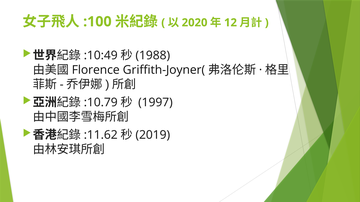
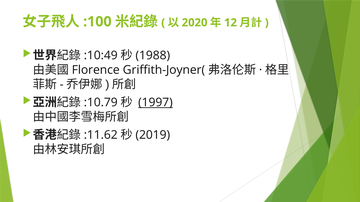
1997 underline: none -> present
